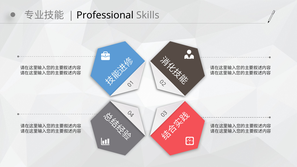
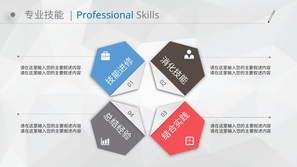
Professional colour: black -> blue
